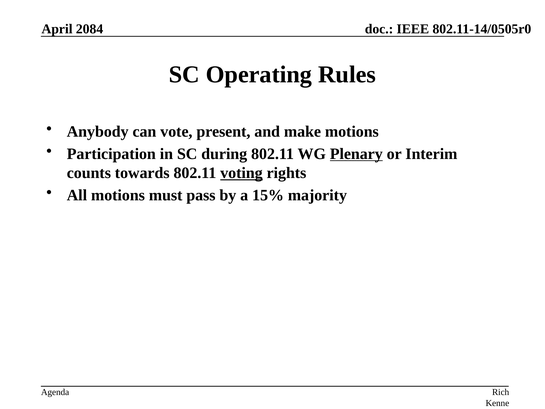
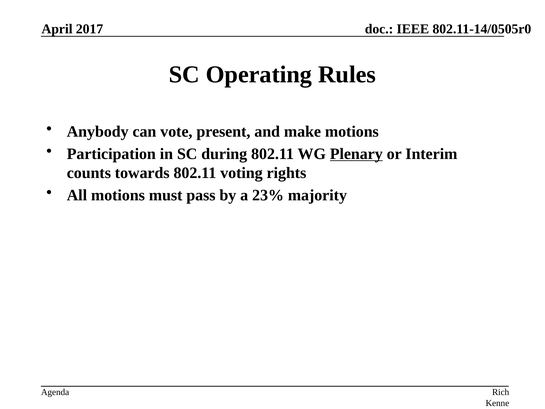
2084: 2084 -> 2017
voting underline: present -> none
15%: 15% -> 23%
